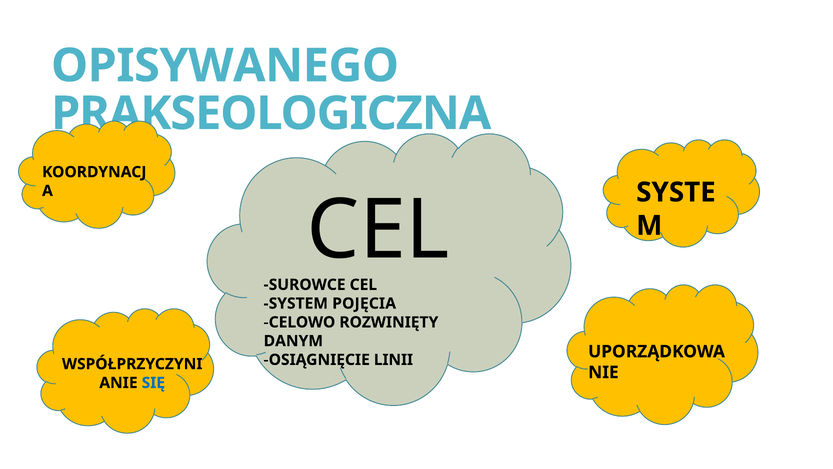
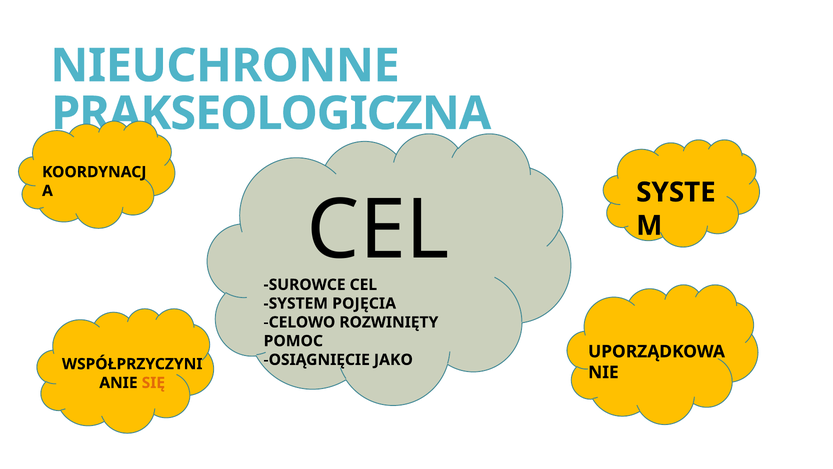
OPISYWANEGO: OPISYWANEGO -> NIEUCHRONNE
DANYM: DANYM -> POMOC
LINII: LINII -> JAKO
SIĘ colour: blue -> orange
